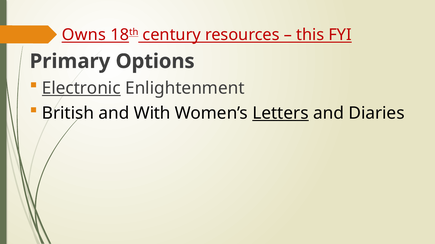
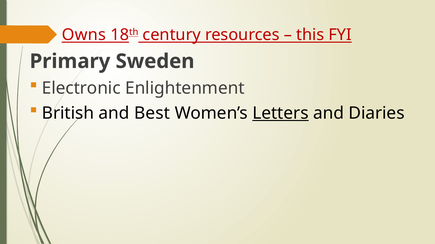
Options: Options -> Sweden
Electronic underline: present -> none
With: With -> Best
